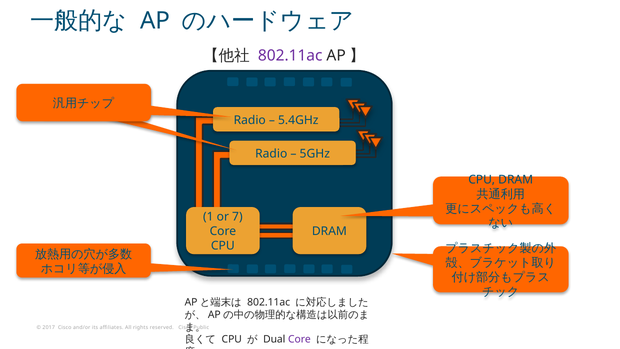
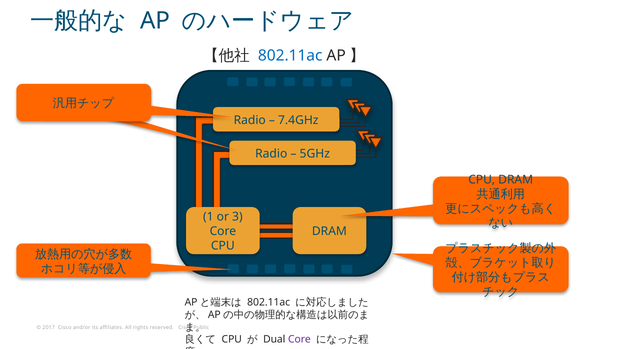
802.11ac at (290, 56) colour: purple -> blue
5.4GHz: 5.4GHz -> 7.4GHz
7: 7 -> 3
